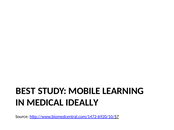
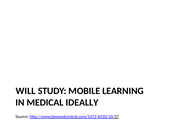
BEST: BEST -> WILL
